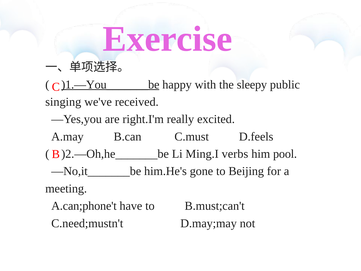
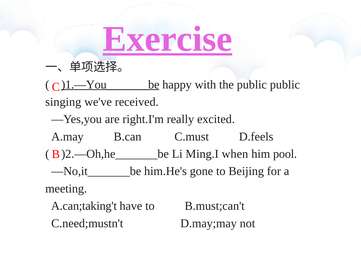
Exercise underline: none -> present
the sleepy: sleepy -> public
verbs: verbs -> when
A.can;phone't: A.can;phone't -> A.can;taking't
